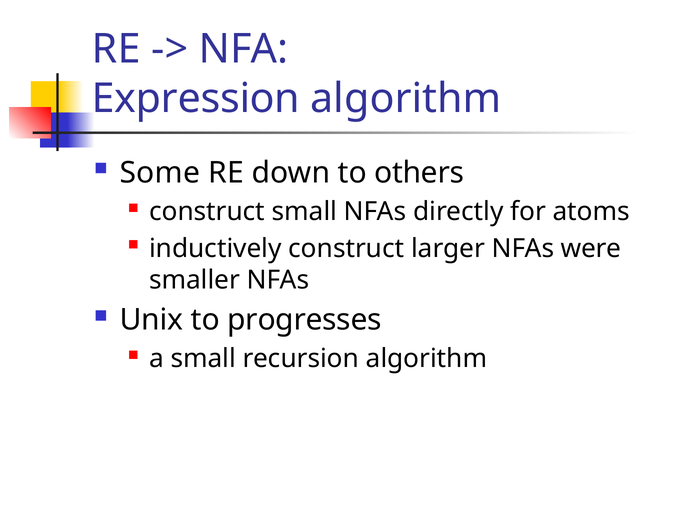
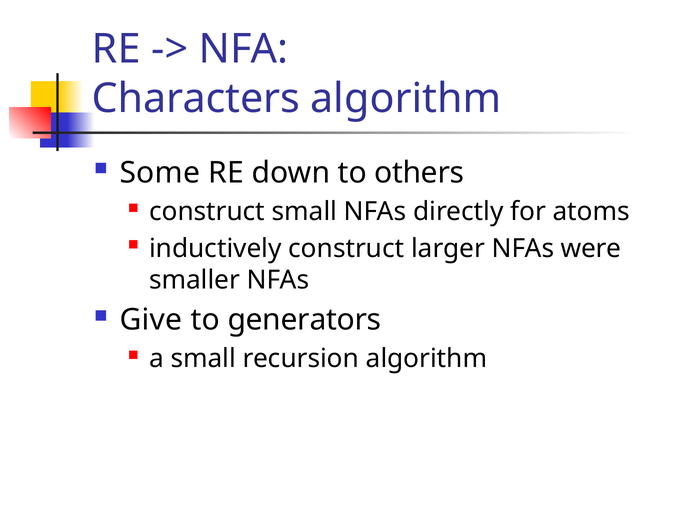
Expression: Expression -> Characters
Unix: Unix -> Give
progresses: progresses -> generators
